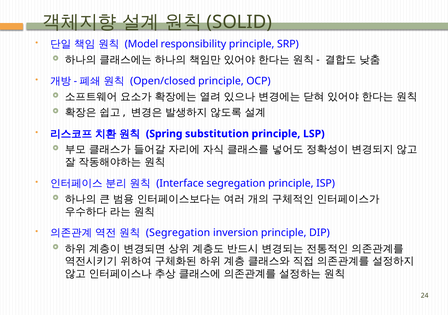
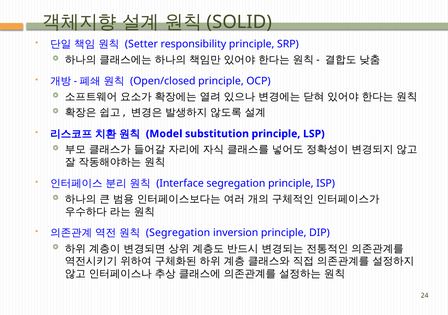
Model: Model -> Setter
Spring: Spring -> Model
